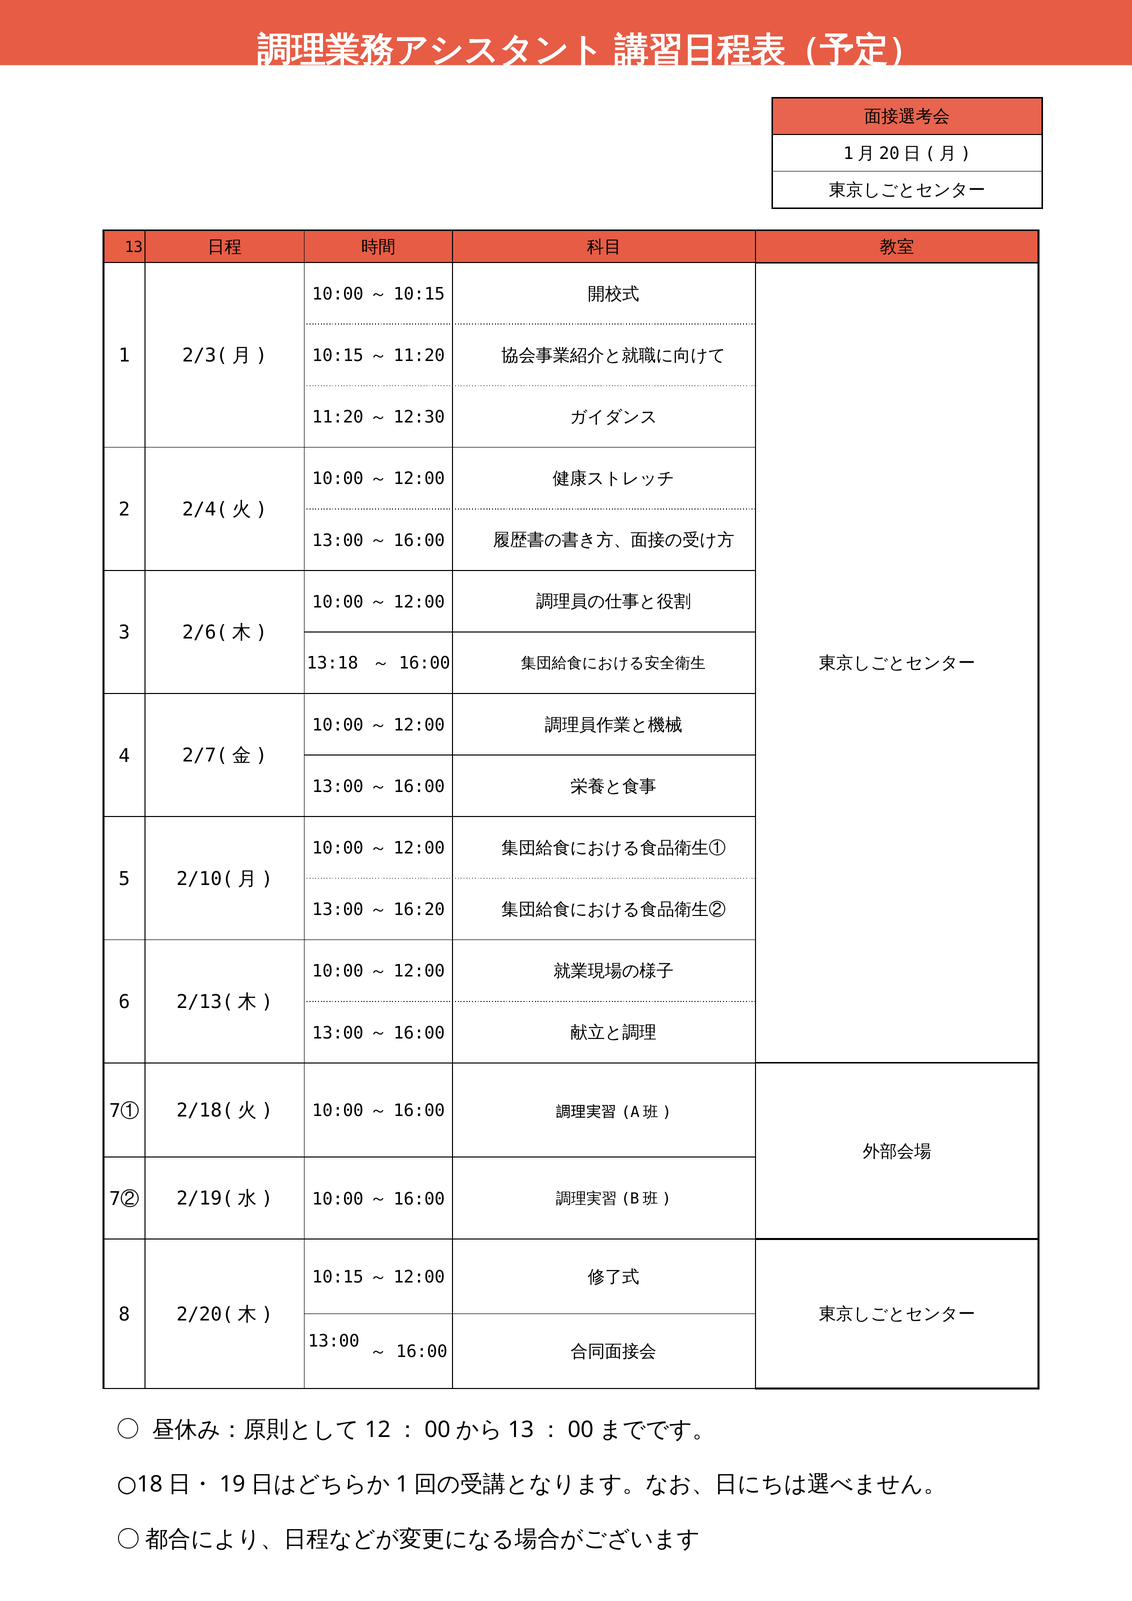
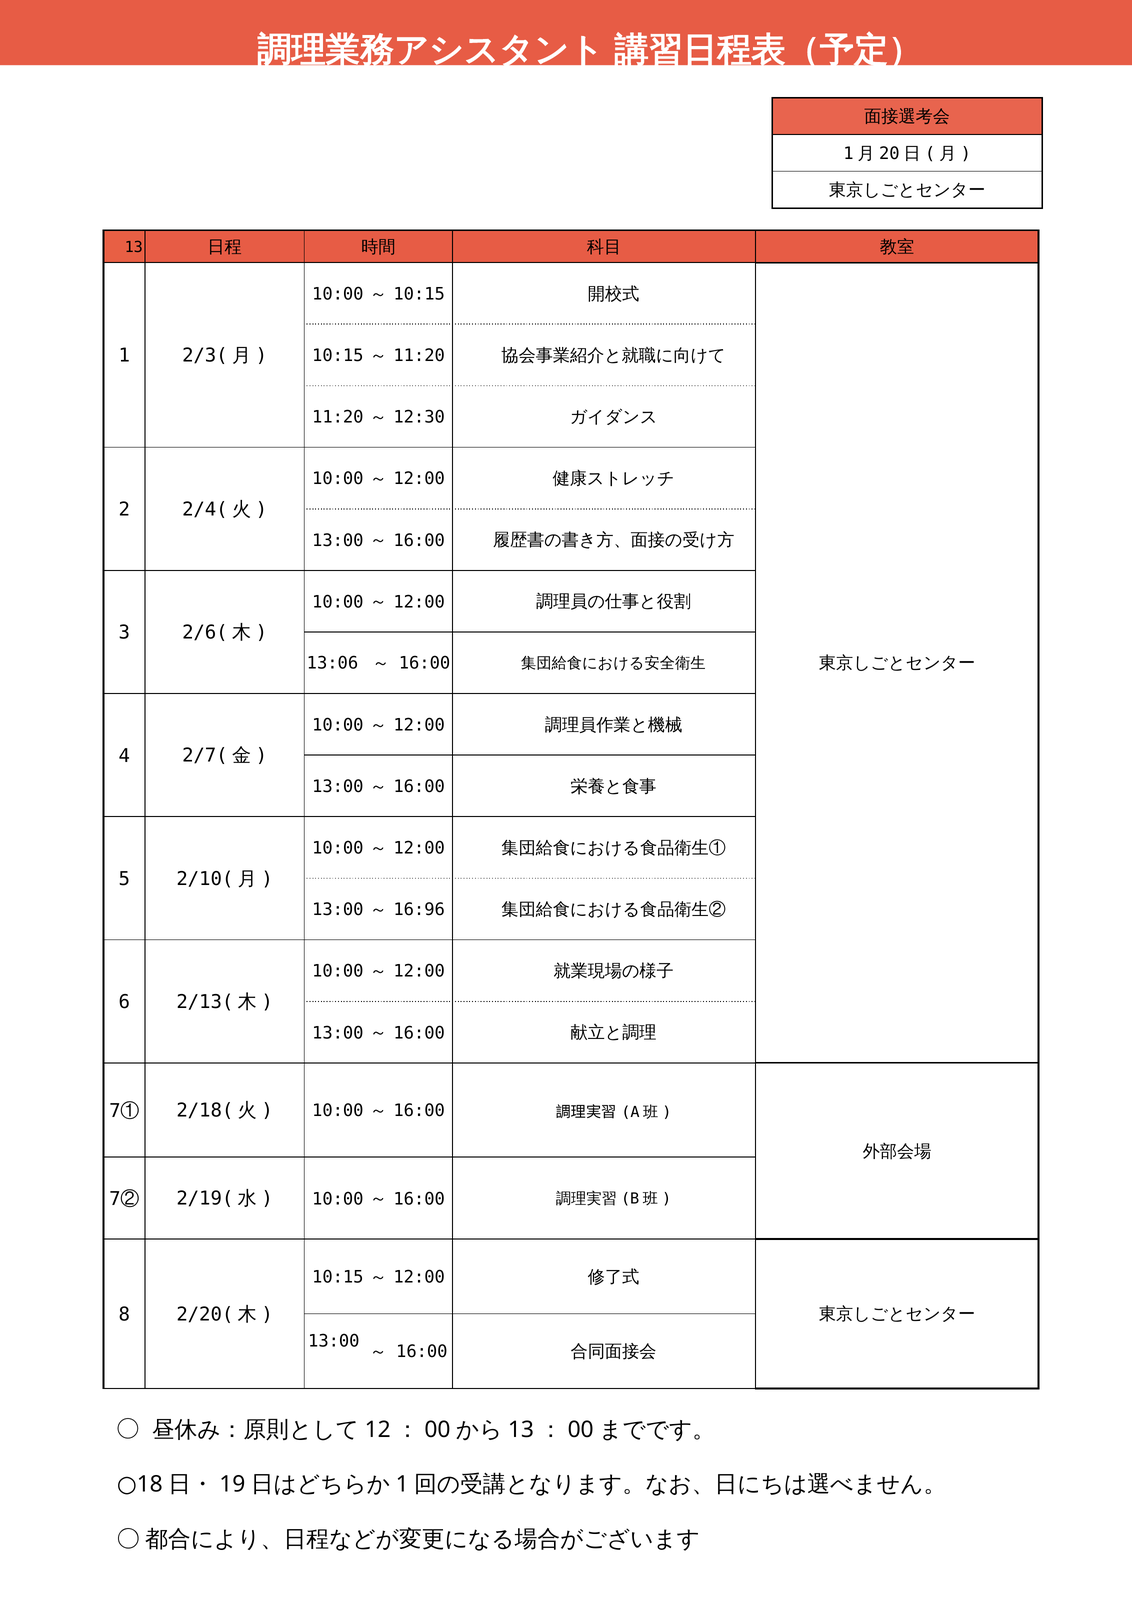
13:18: 13:18 -> 13:06
16:20: 16:20 -> 16:96
